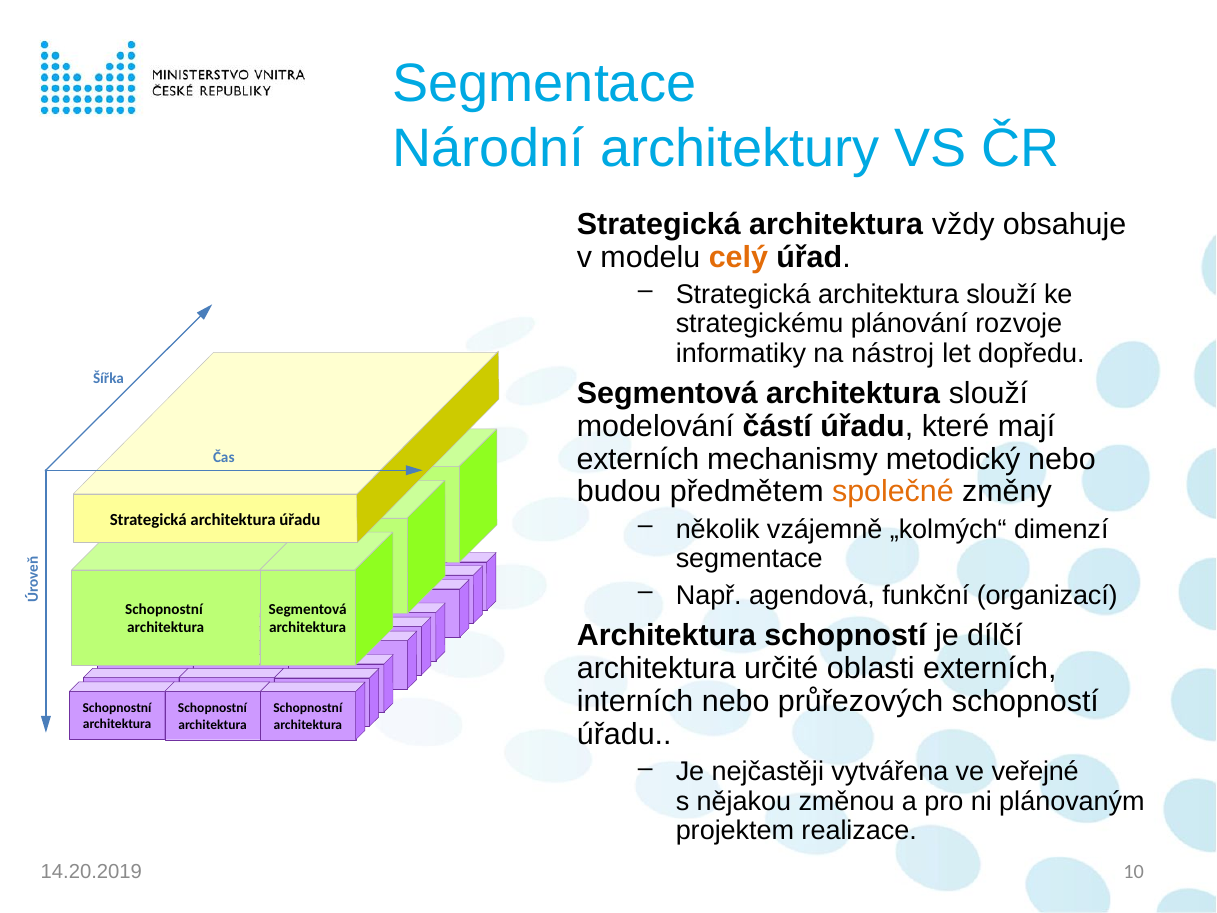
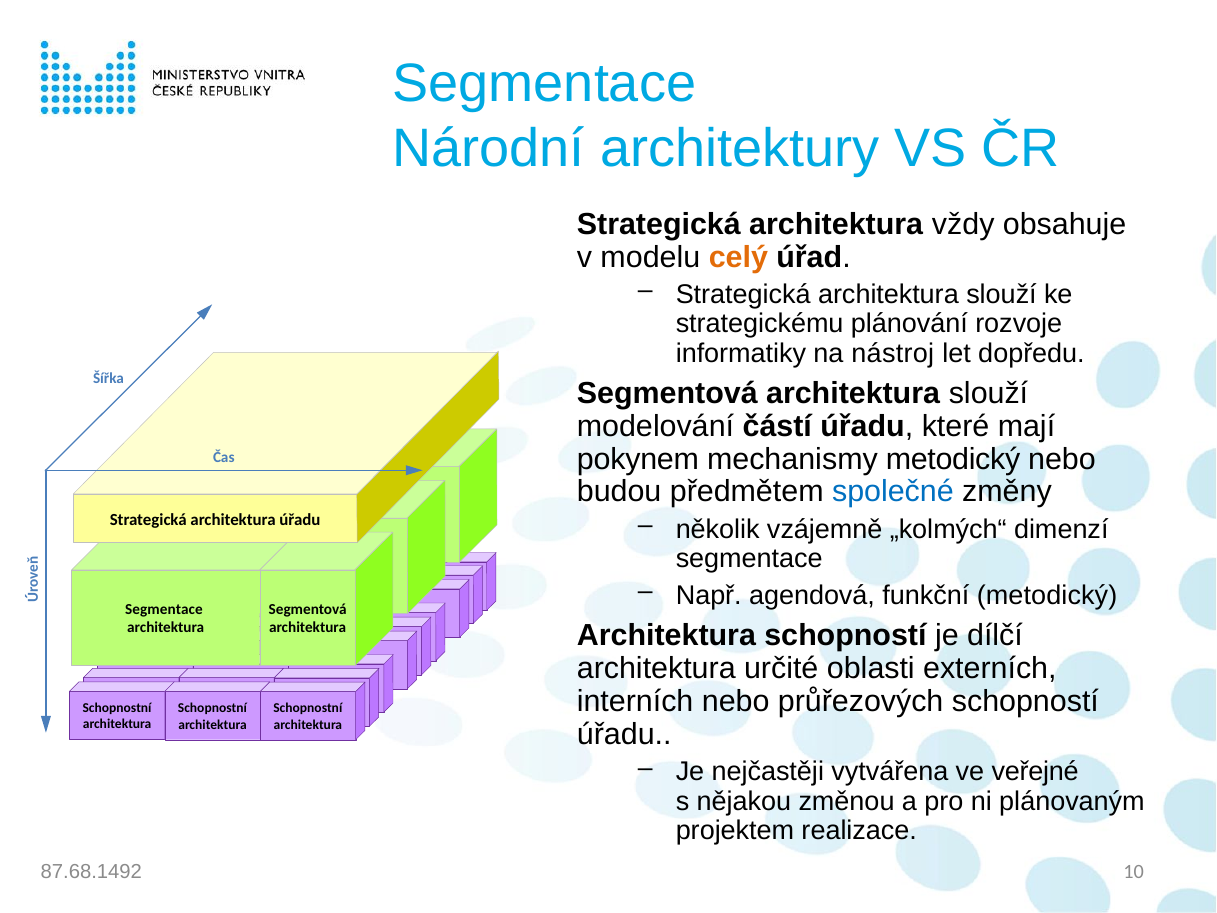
externích at (638, 459): externích -> pokynem
společné colour: orange -> blue
funkční organizací: organizací -> metodický
Schopnostní at (164, 609): Schopnostní -> Segmentace
14.20.2019: 14.20.2019 -> 87.68.1492
